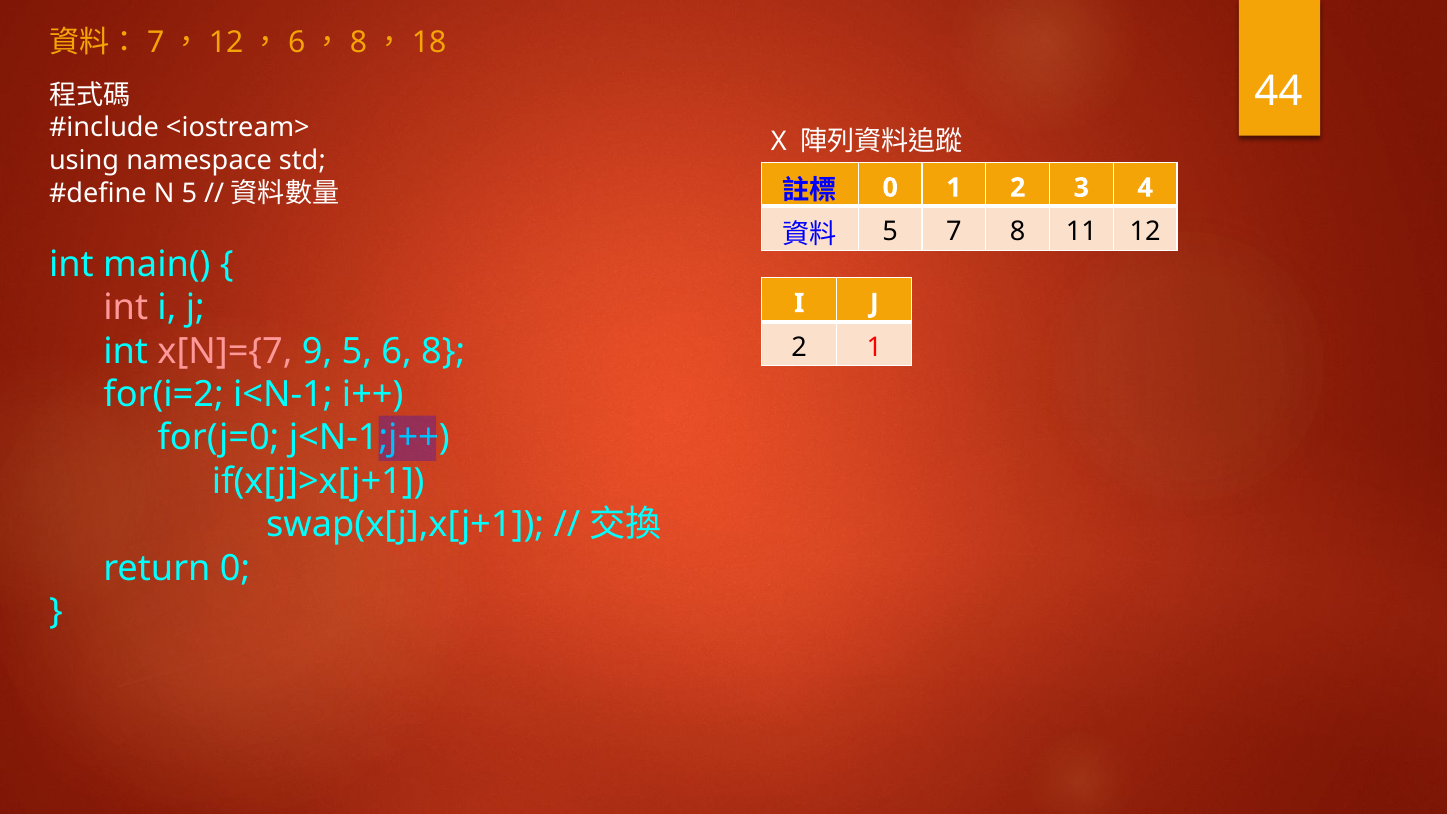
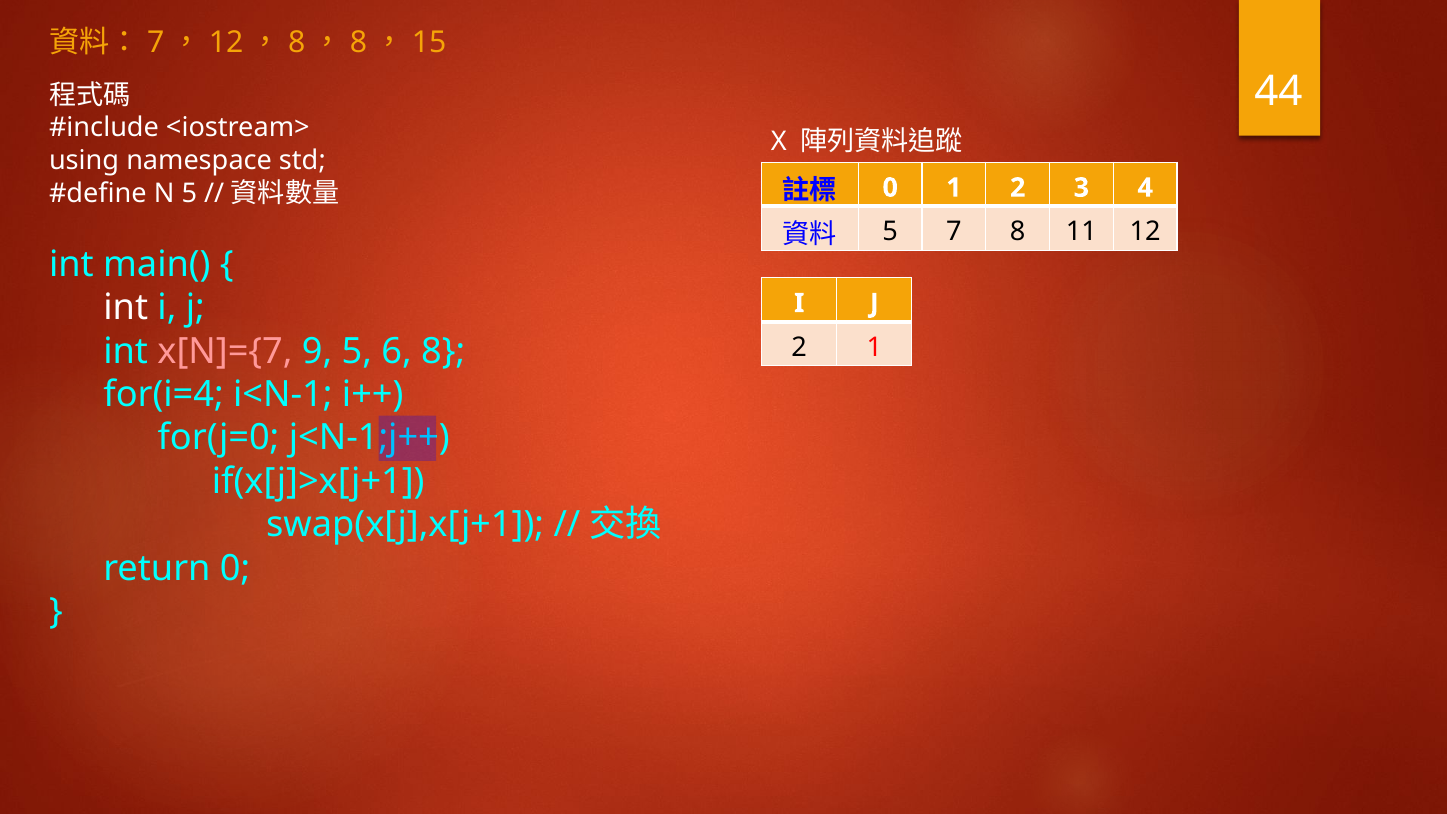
6 at (297, 42): 6 -> 8
18: 18 -> 15
int at (126, 308) colour: pink -> white
for(i=2: for(i=2 -> for(i=4
